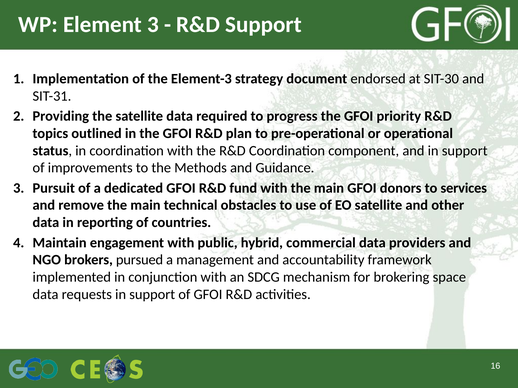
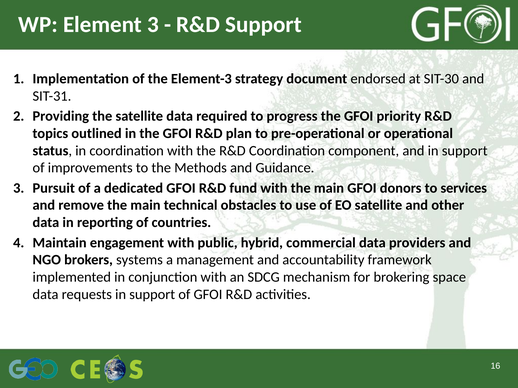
pursued: pursued -> systems
